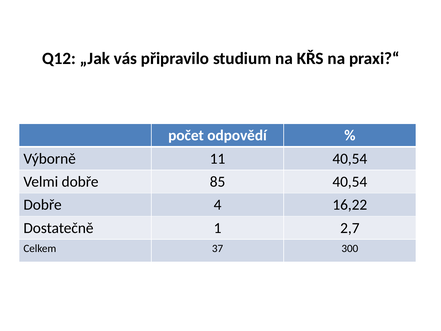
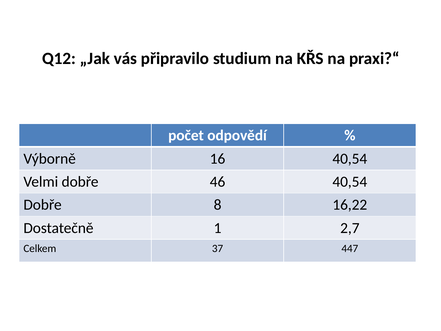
11: 11 -> 16
85: 85 -> 46
4: 4 -> 8
300: 300 -> 447
